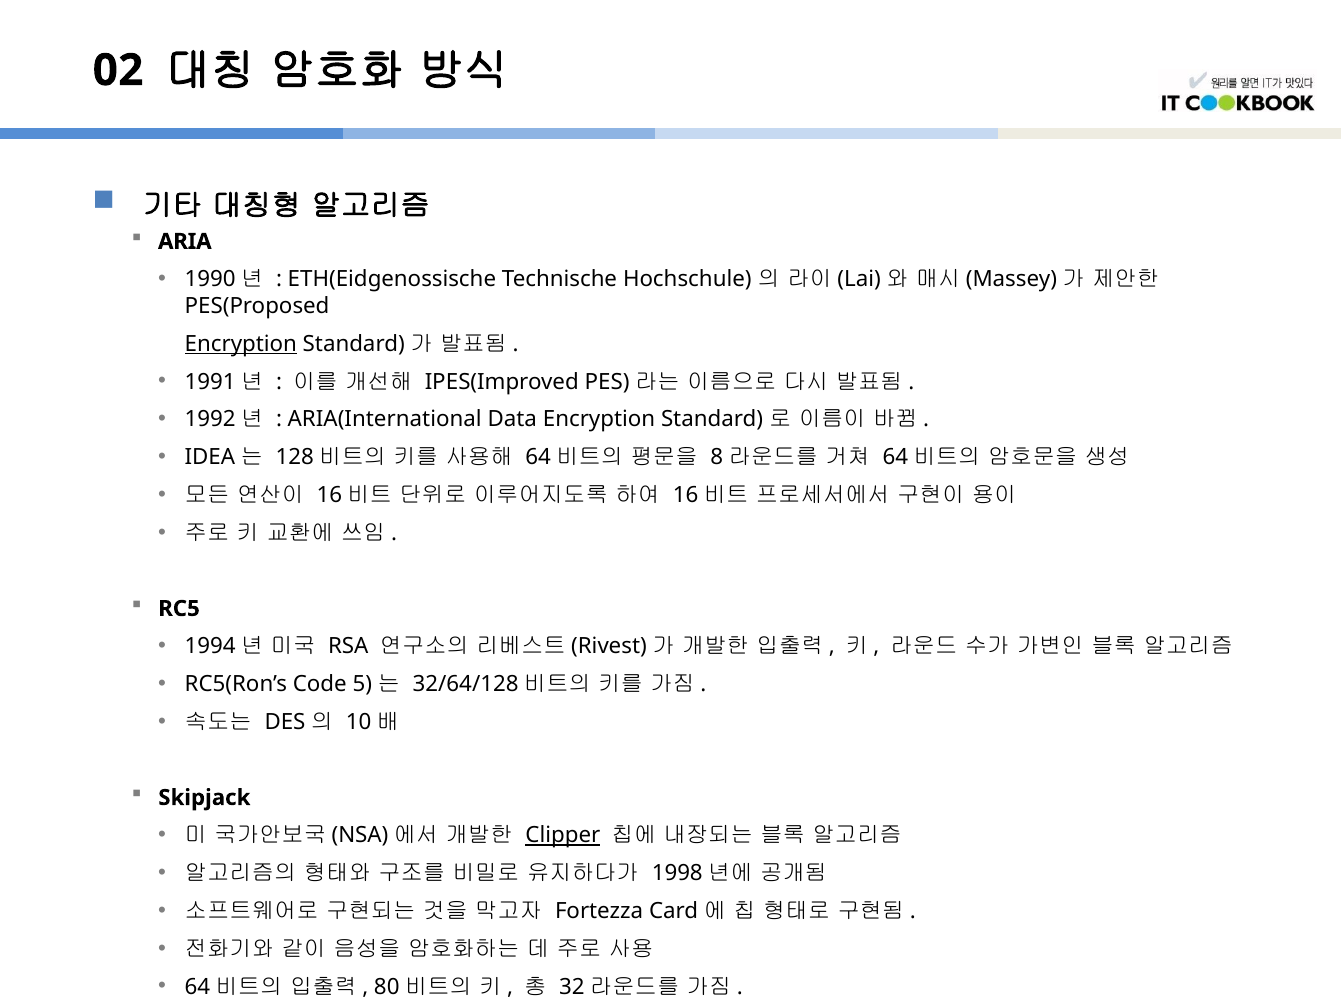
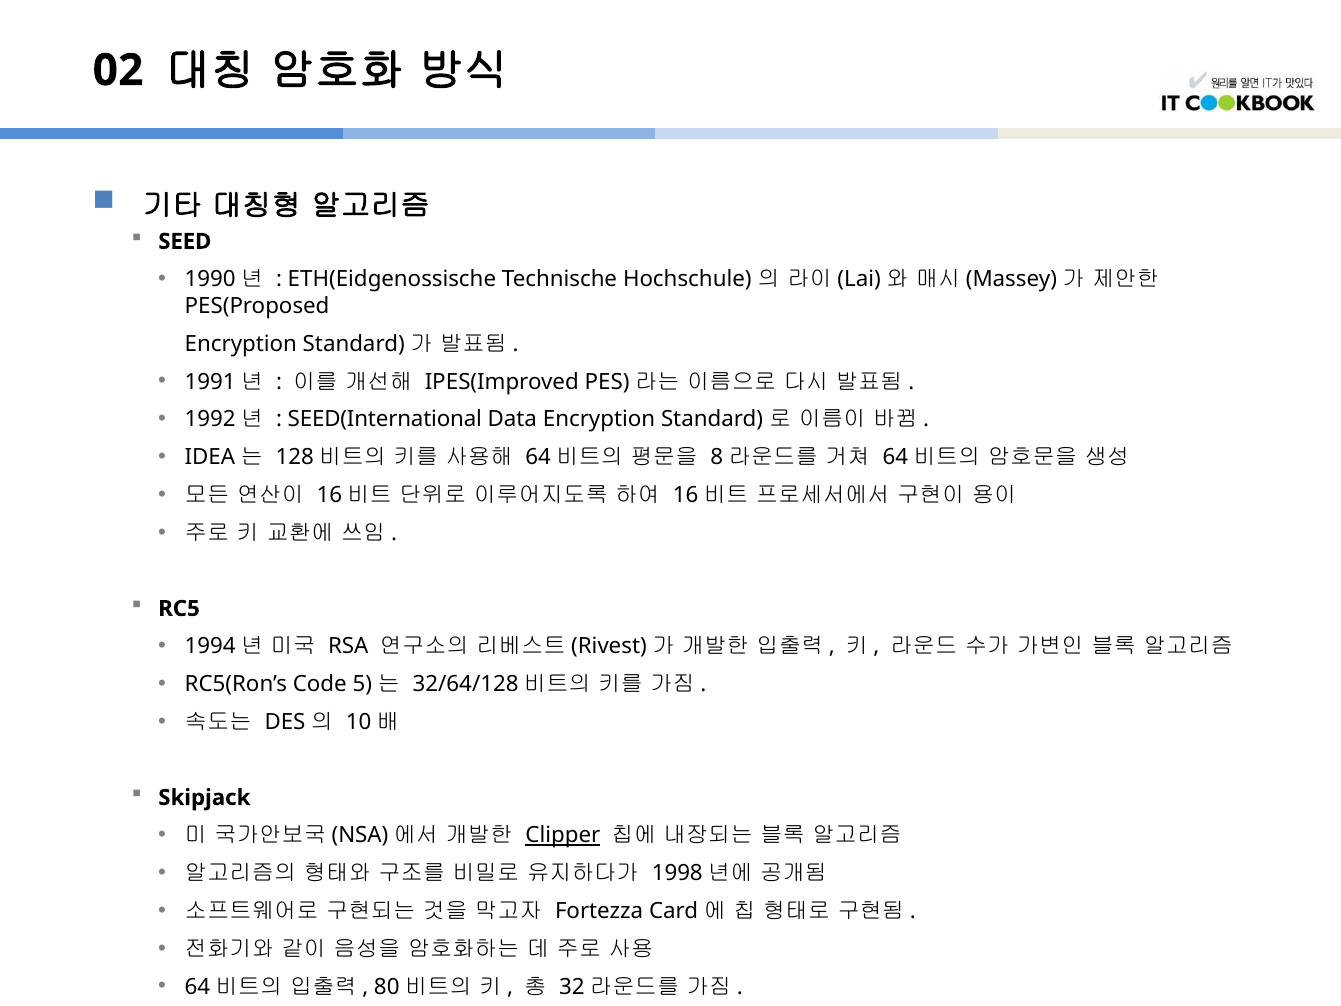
ARIA: ARIA -> SEED
Encryption at (241, 344) underline: present -> none
ARIA(International: ARIA(International -> SEED(International
